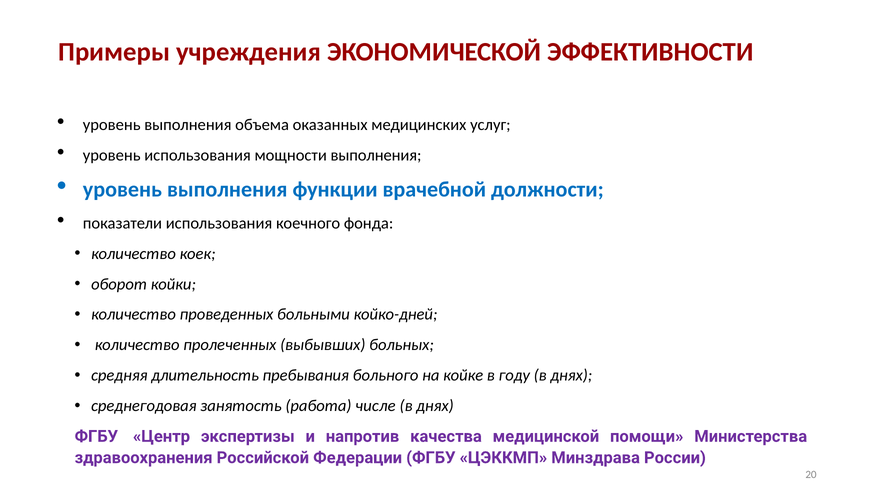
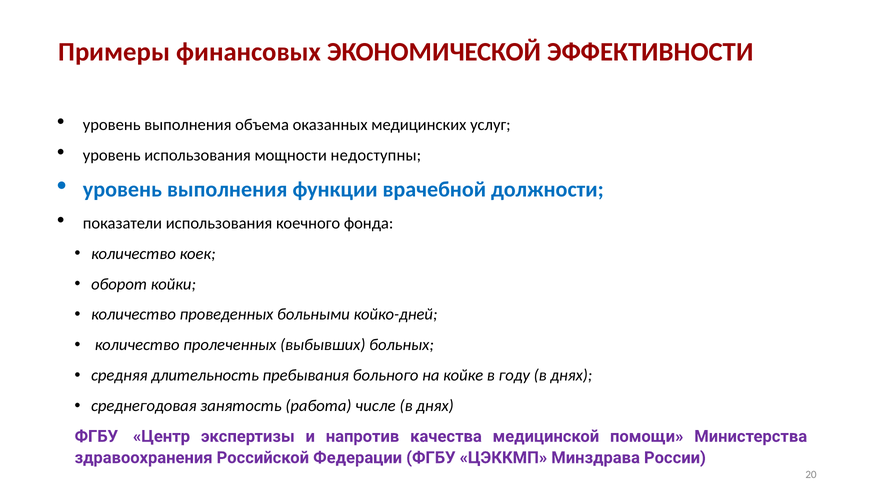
учреждения: учреждения -> финансовых
мощности выполнения: выполнения -> недоступны
